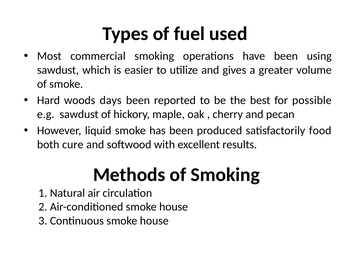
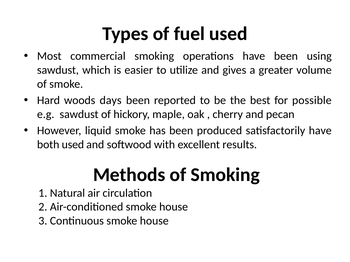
satisfactorily food: food -> have
both cure: cure -> used
